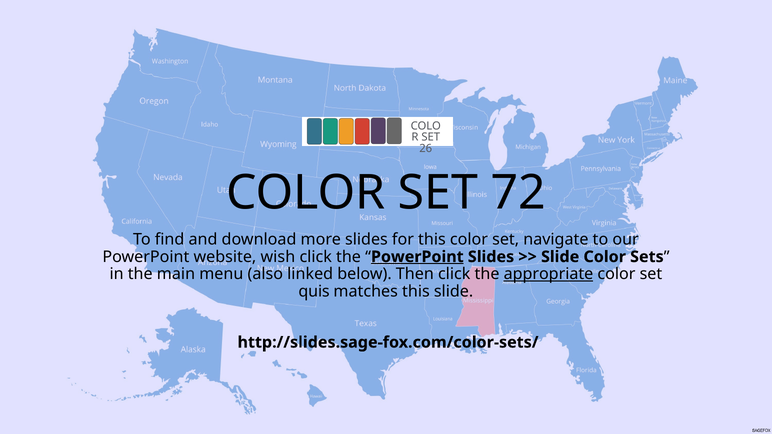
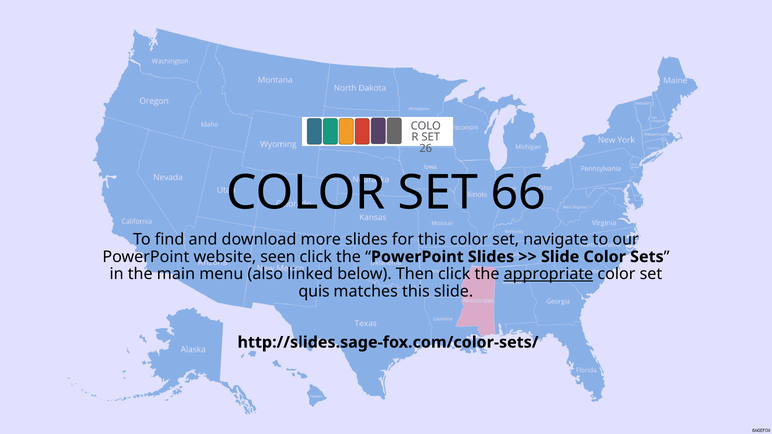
72: 72 -> 66
wish: wish -> seen
PowerPoint at (417, 257) underline: present -> none
